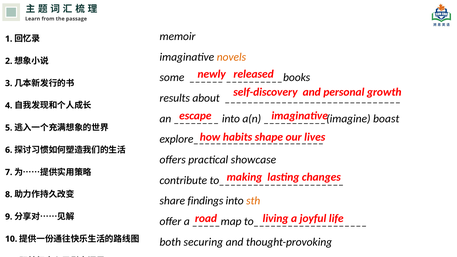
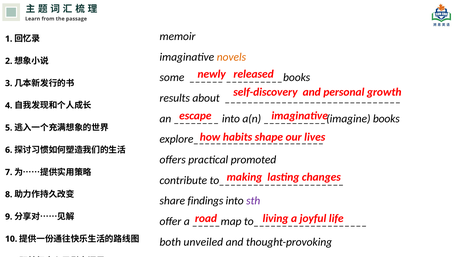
boast: boast -> books
showcase: showcase -> promoted
sth colour: orange -> purple
securing: securing -> unveiled
